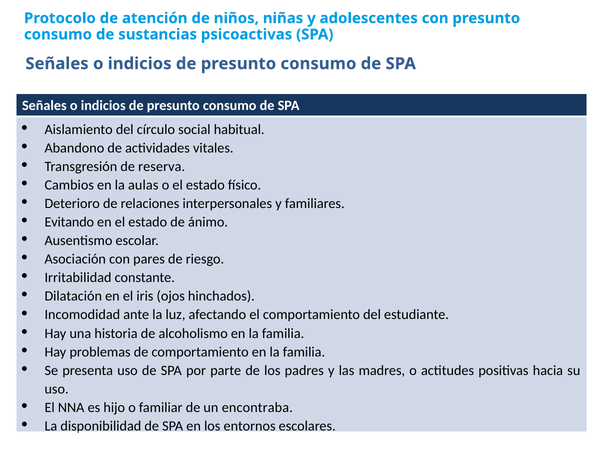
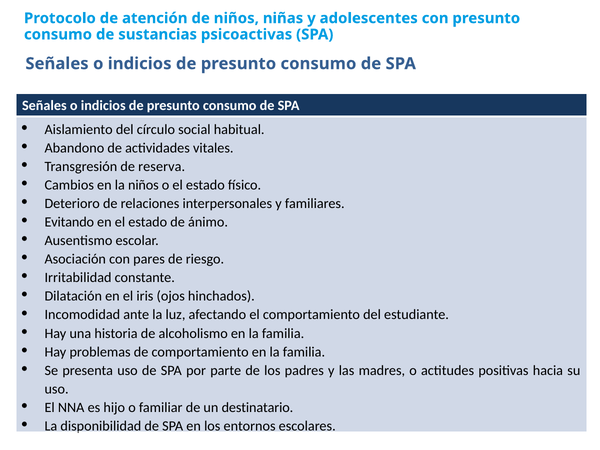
la aulas: aulas -> niños
encontraba: encontraba -> destinatario
